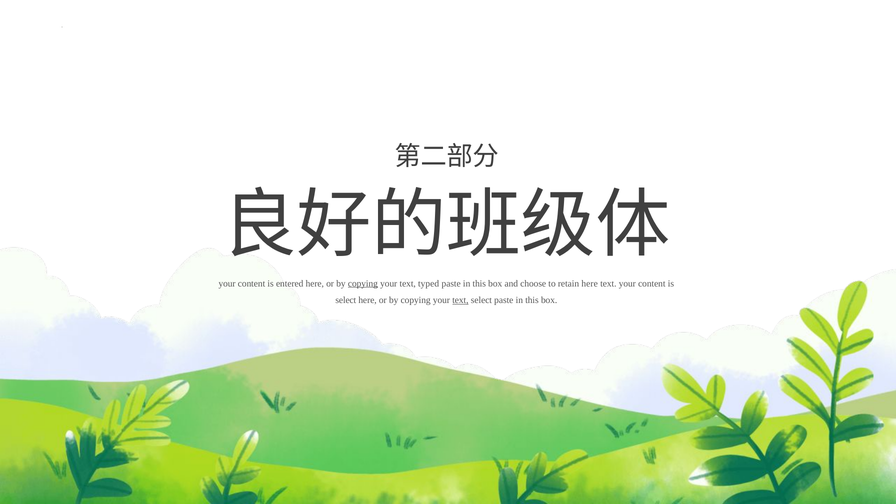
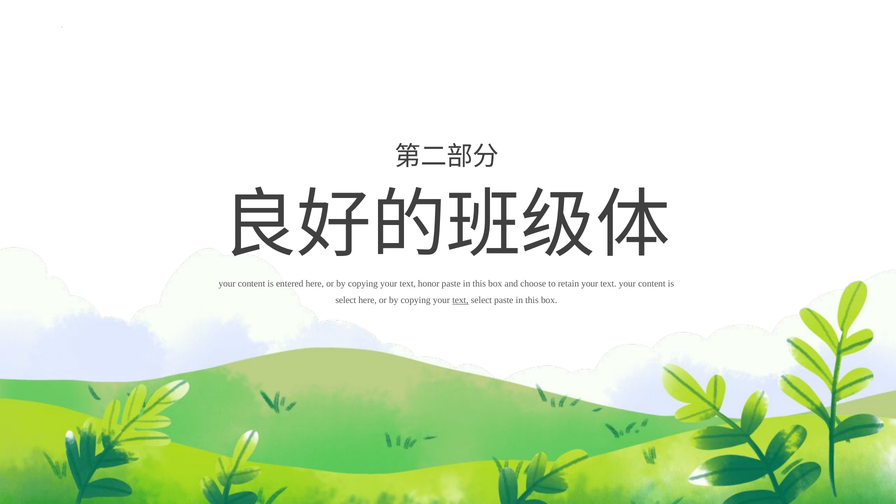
copying at (363, 283) underline: present -> none
typed: typed -> honor
retain here: here -> your
